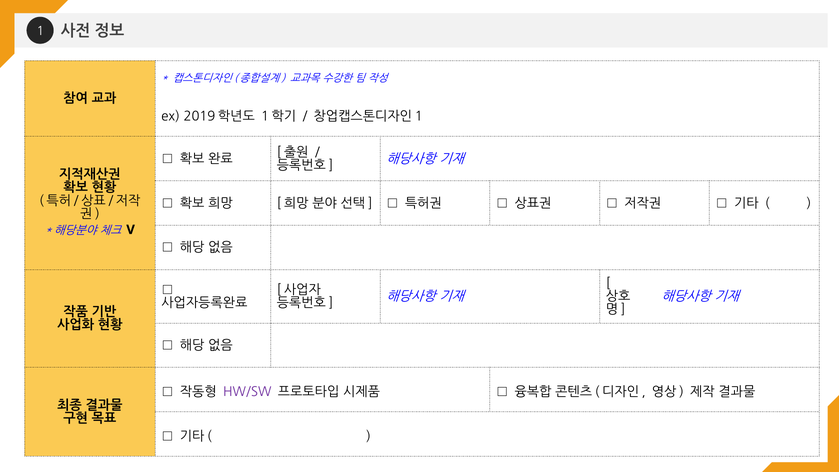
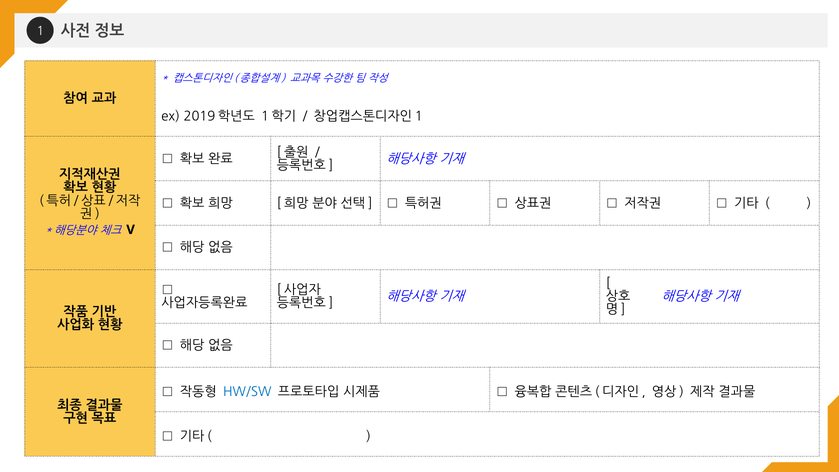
HW/SW colour: purple -> blue
